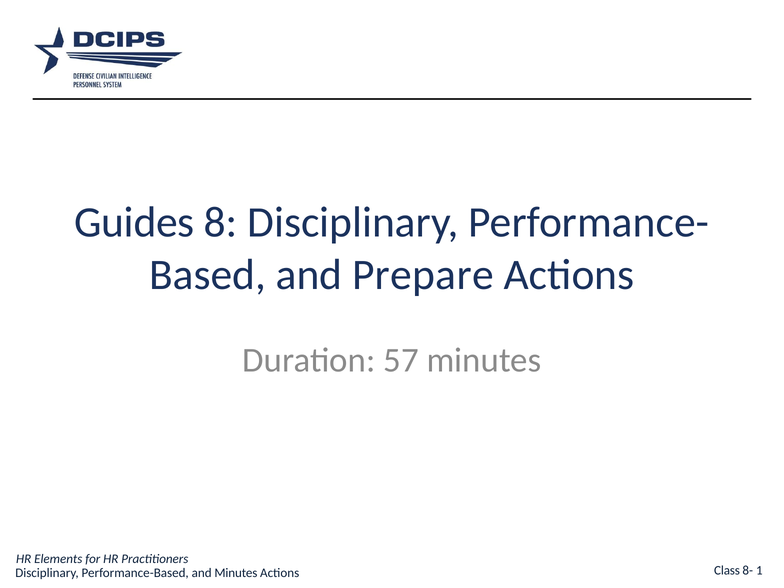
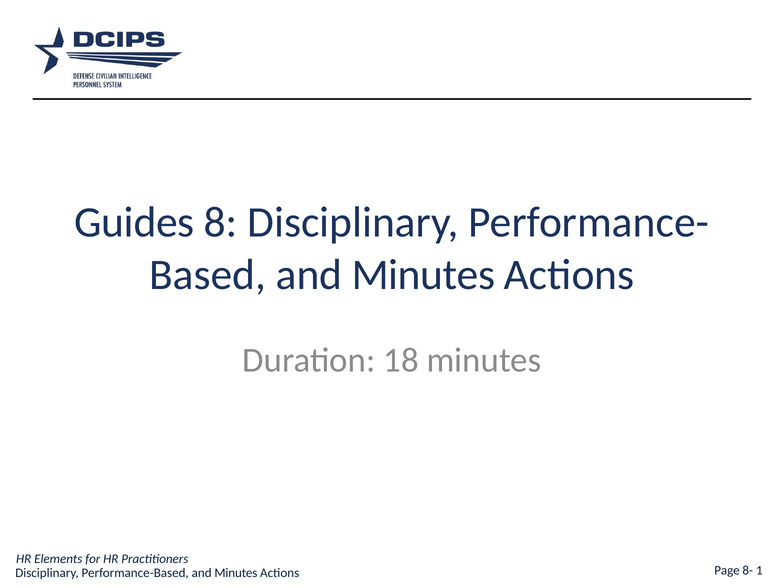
Prepare at (423, 275): Prepare -> Minutes
57: 57 -> 18
Class: Class -> Page
